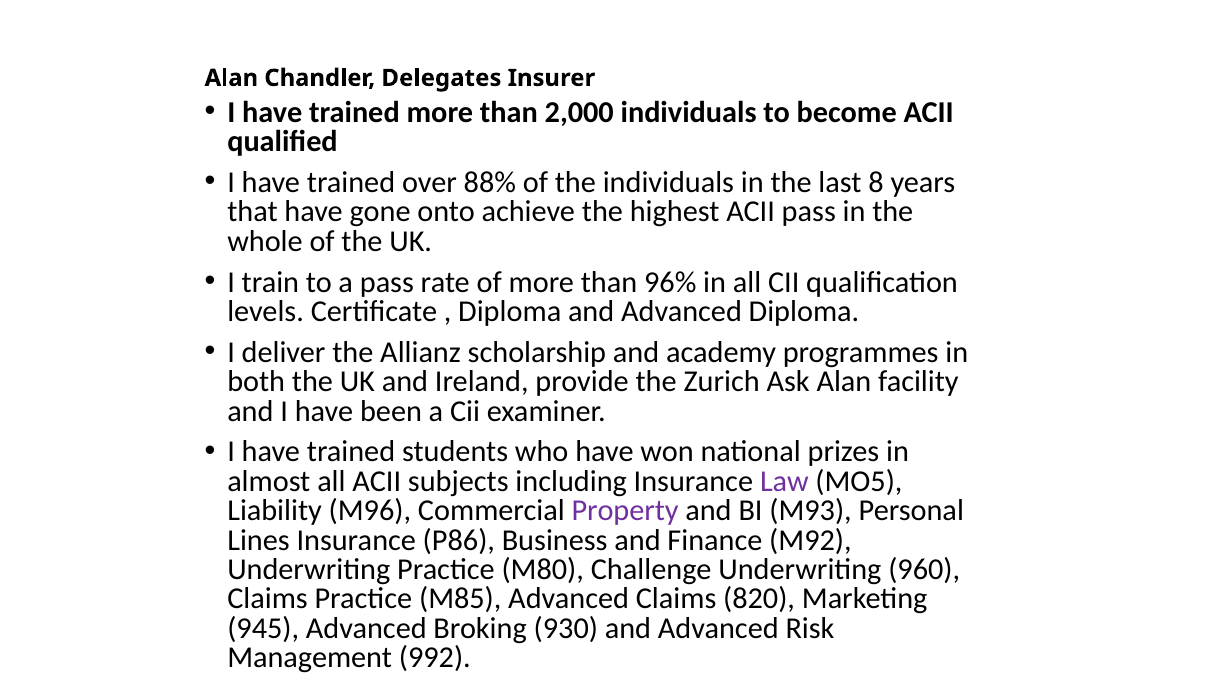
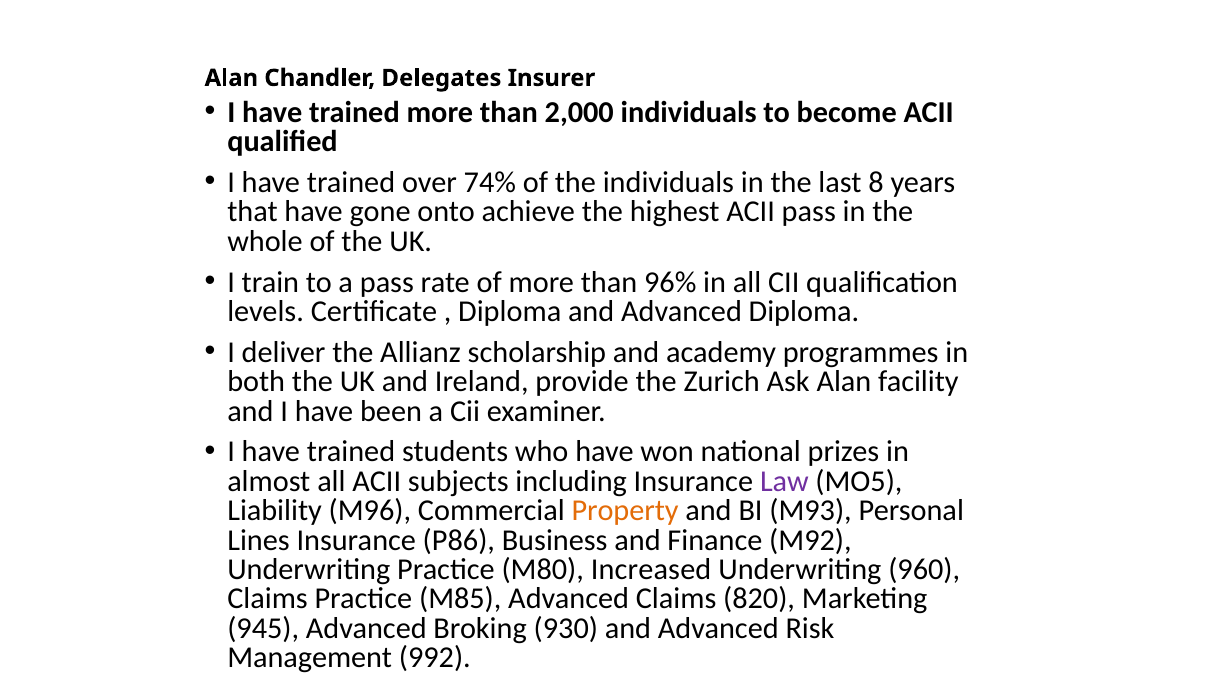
88%: 88% -> 74%
Property colour: purple -> orange
Challenge: Challenge -> Increased
